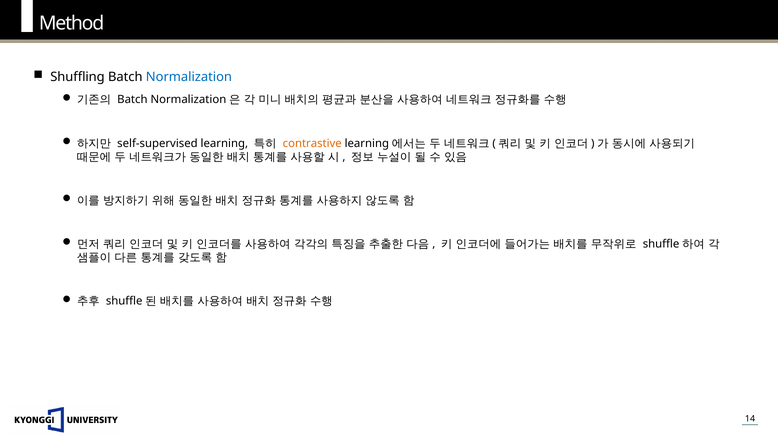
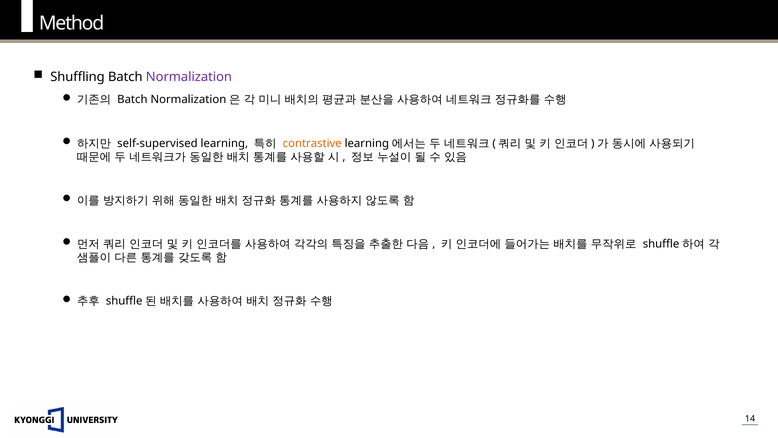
Normalization colour: blue -> purple
